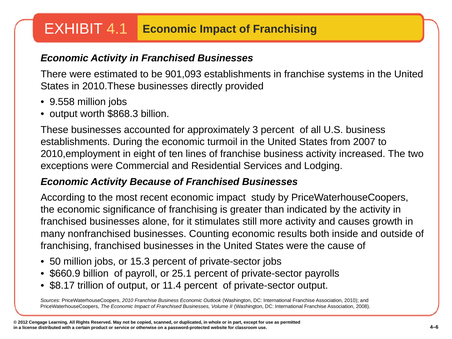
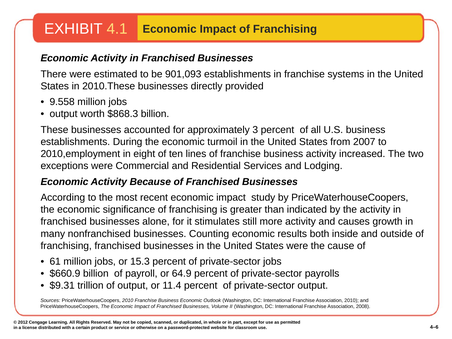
50: 50 -> 61
25.1: 25.1 -> 64.9
$8.17: $8.17 -> $9.31
